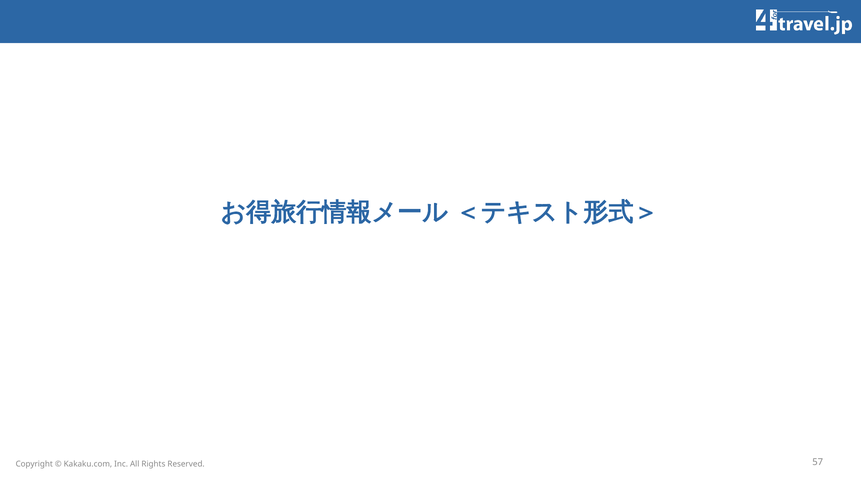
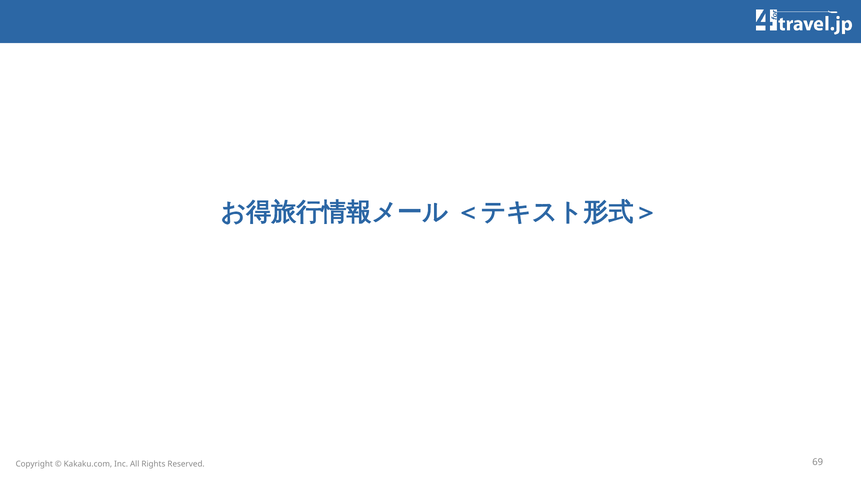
57: 57 -> 69
